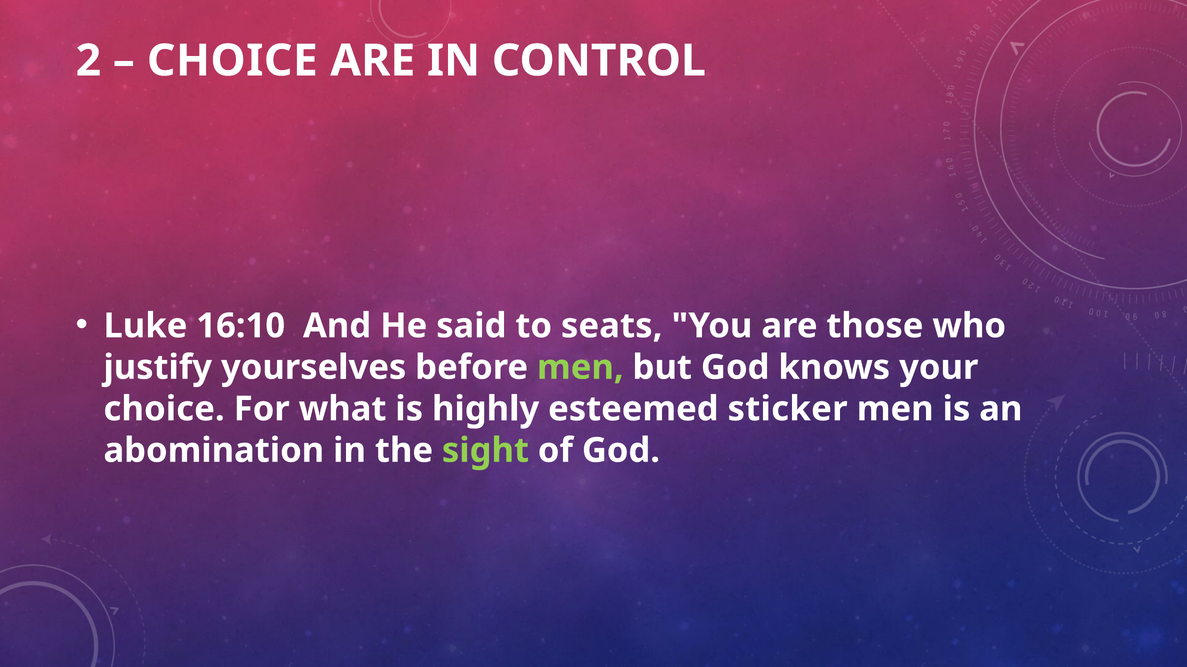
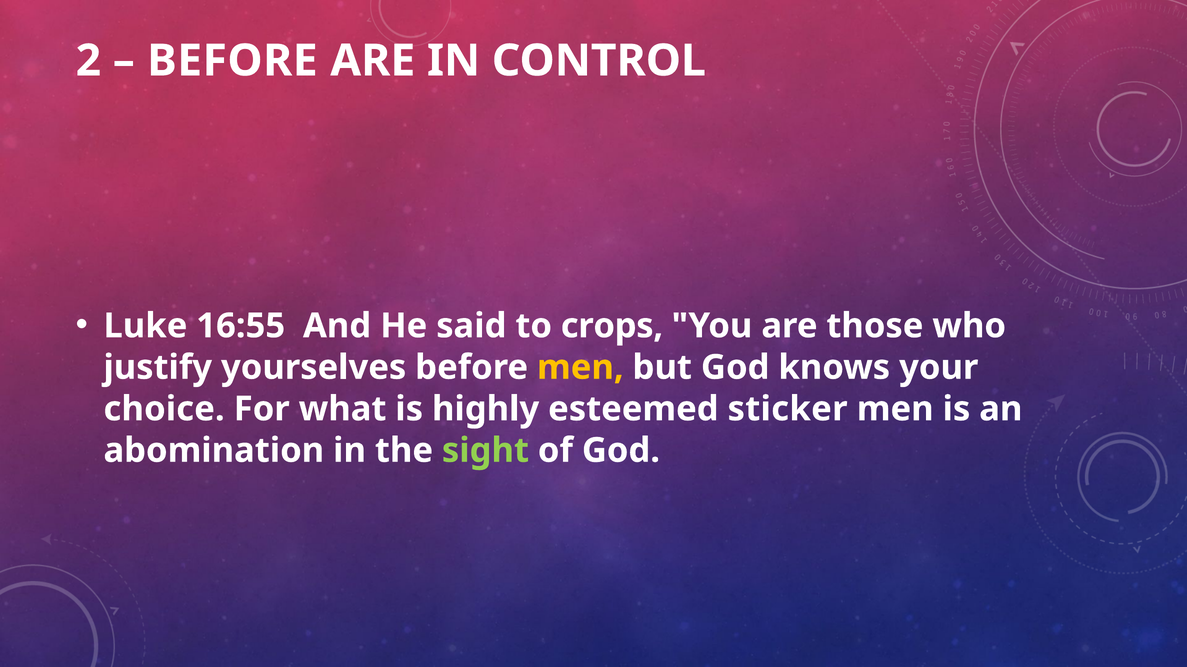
CHOICE at (232, 61): CHOICE -> BEFORE
16:10: 16:10 -> 16:55
seats: seats -> crops
men at (580, 368) colour: light green -> yellow
